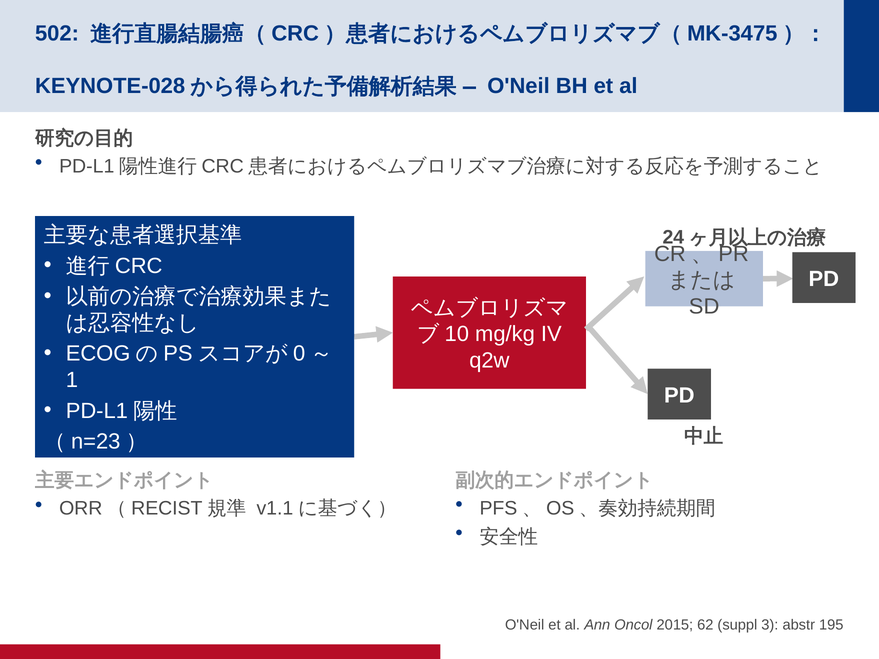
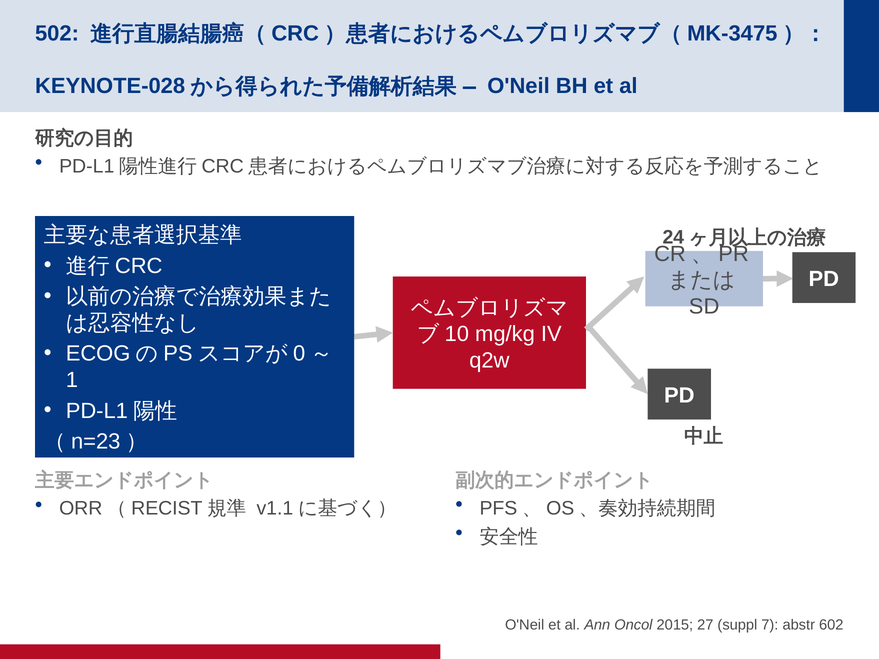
62: 62 -> 27
3: 3 -> 7
195: 195 -> 602
